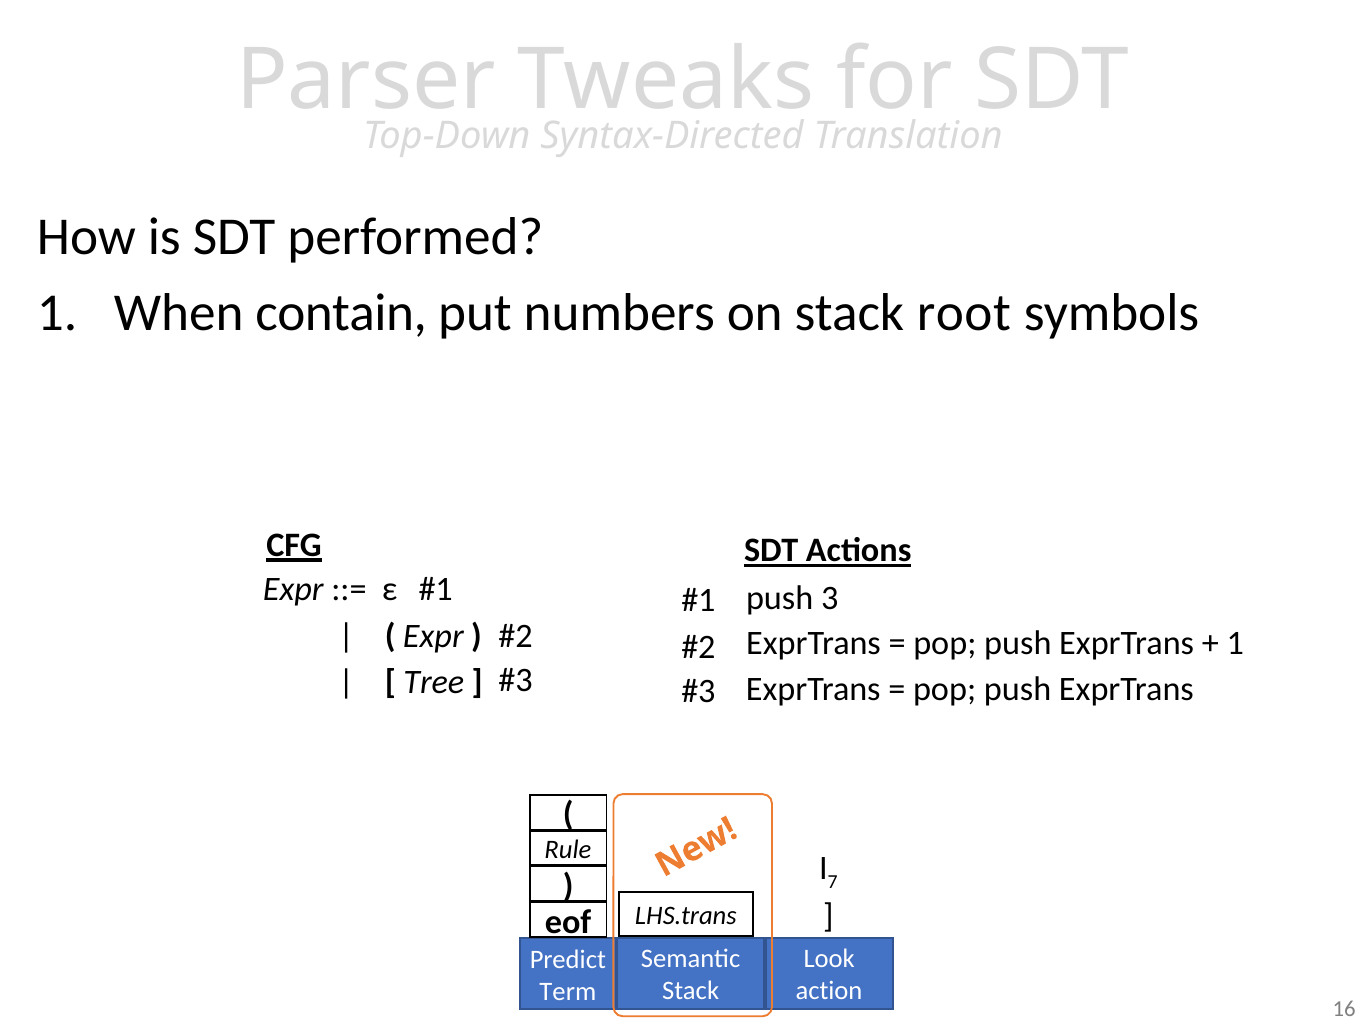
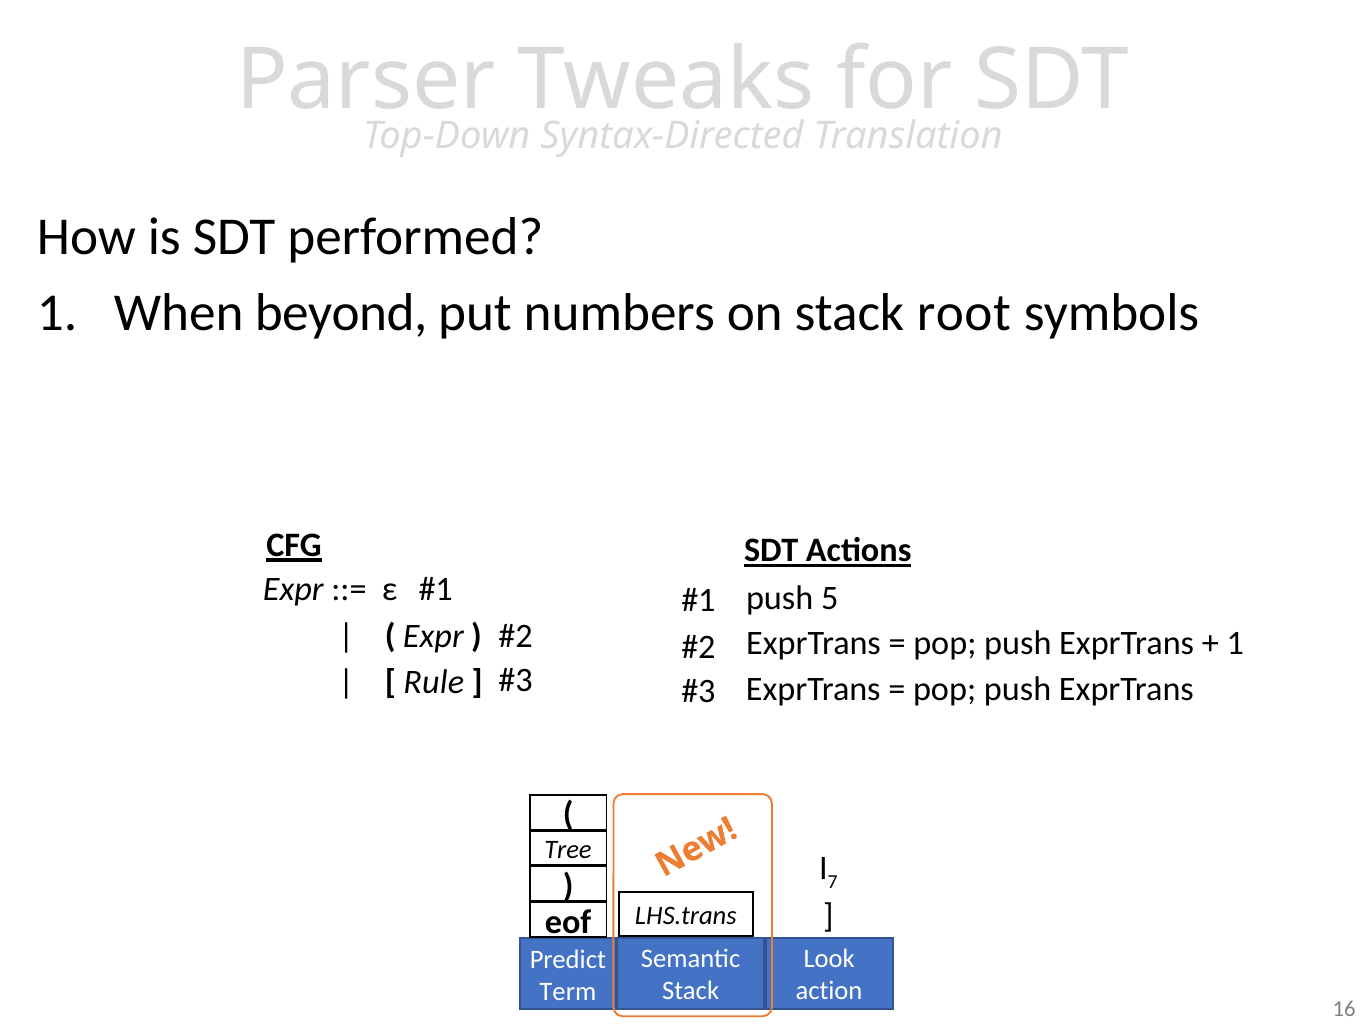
contain: contain -> beyond
3: 3 -> 5
Tree: Tree -> Rule
Rule: Rule -> Tree
